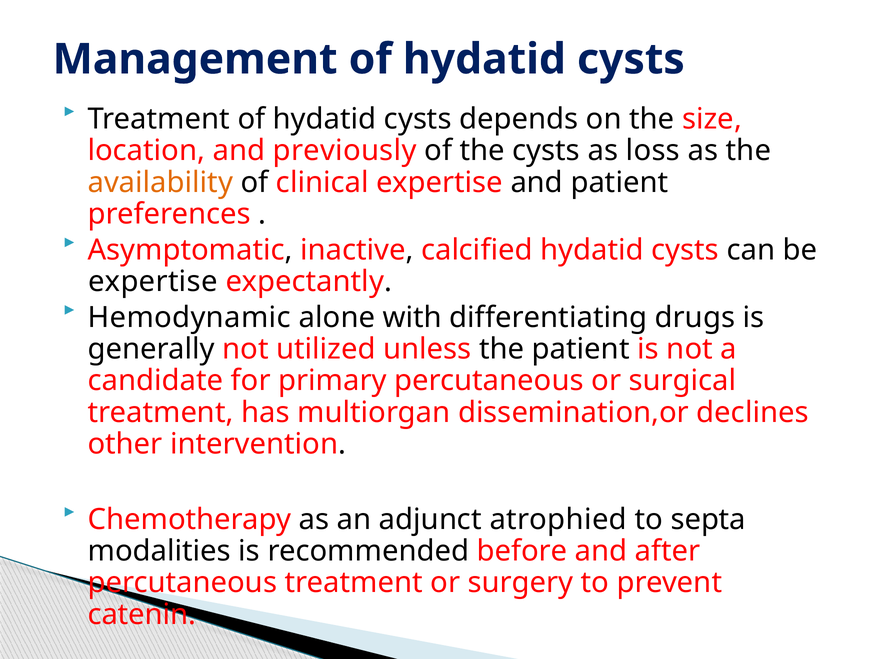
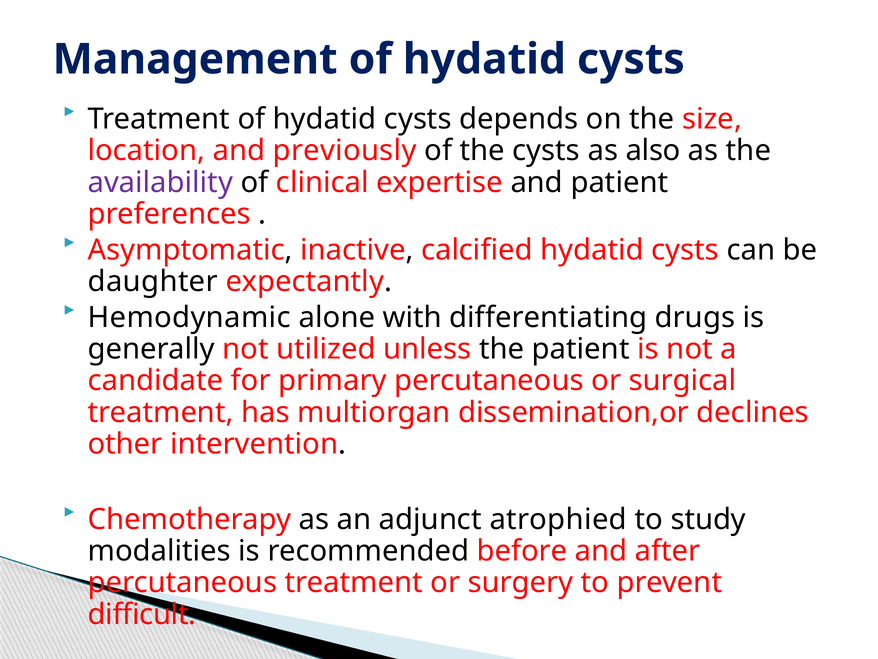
loss: loss -> also
availability colour: orange -> purple
expertise at (153, 281): expertise -> daughter
septa: septa -> study
catenin: catenin -> difficult
